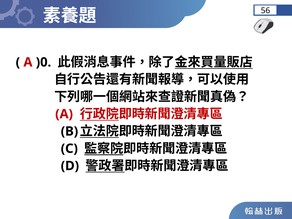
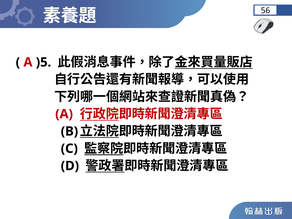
)0: )0 -> )5
